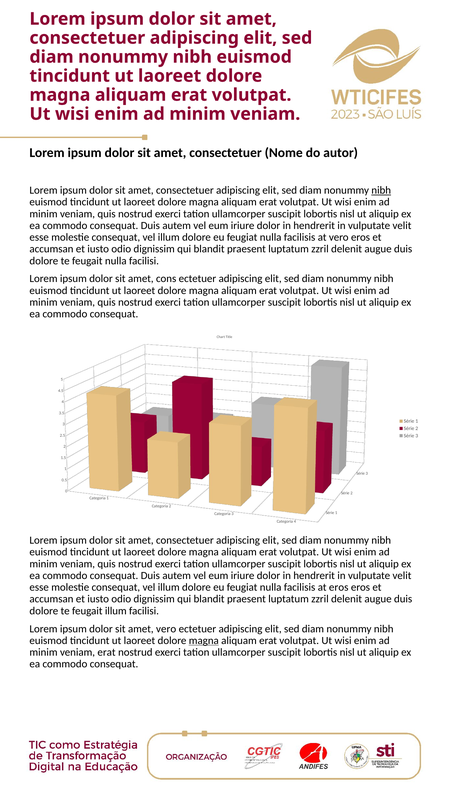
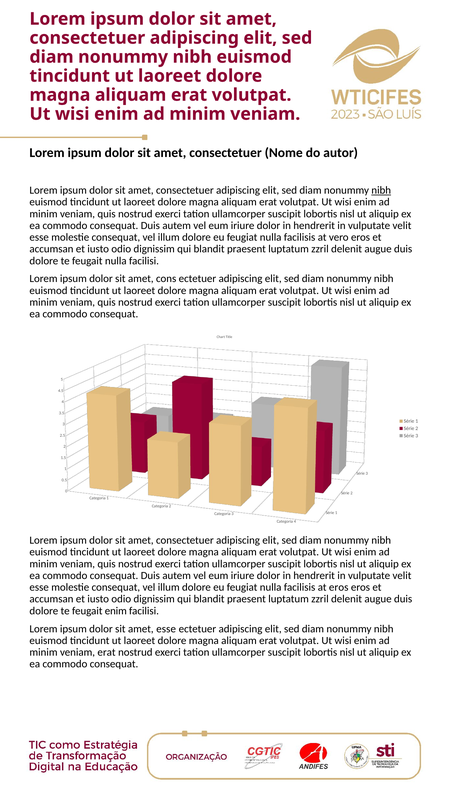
feugait illum: illum -> enim
amet vero: vero -> esse
magna at (204, 641) underline: present -> none
